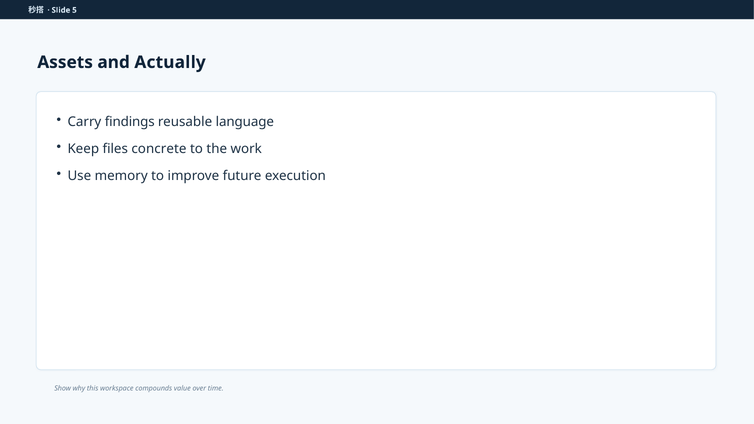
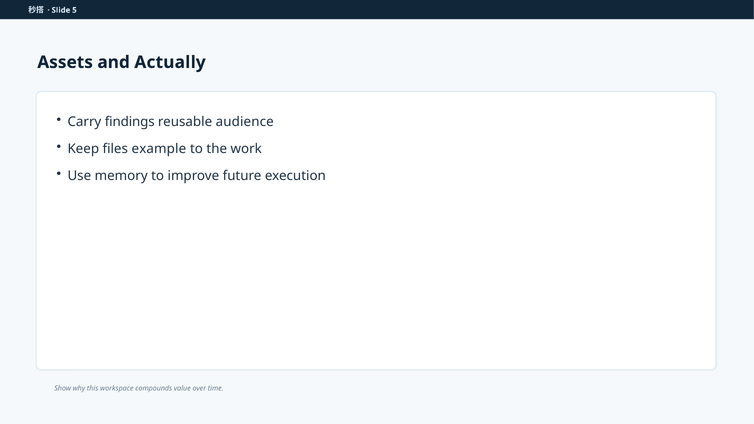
language: language -> audience
concrete: concrete -> example
